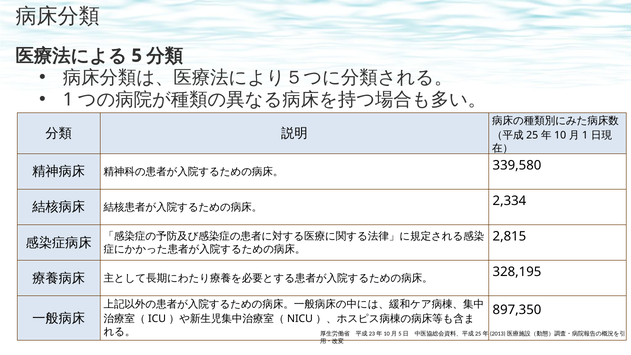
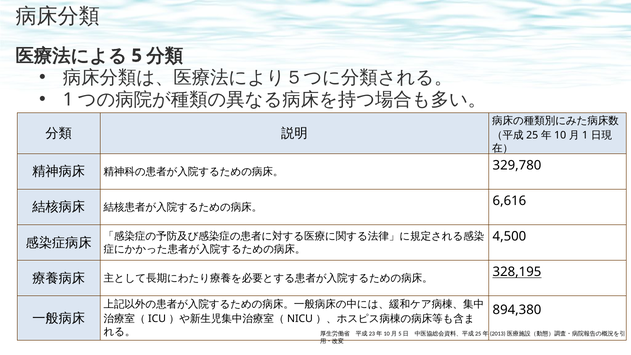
339,580: 339,580 -> 329,780
2,334: 2,334 -> 6,616
2,815: 2,815 -> 4,500
328,195 underline: none -> present
897,350: 897,350 -> 894,380
